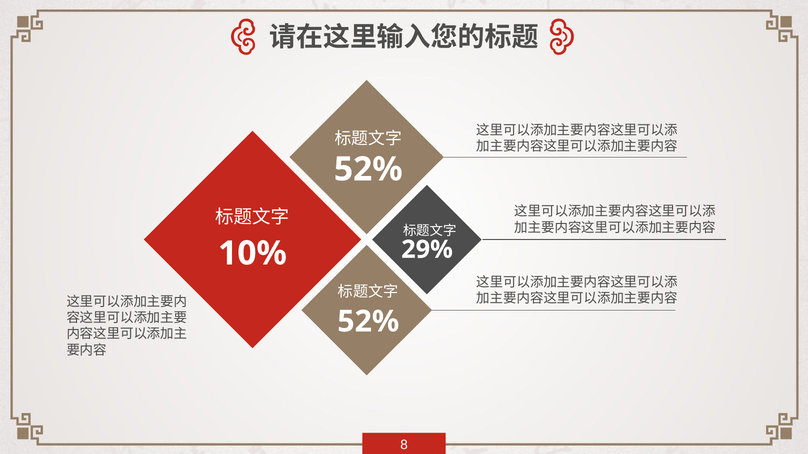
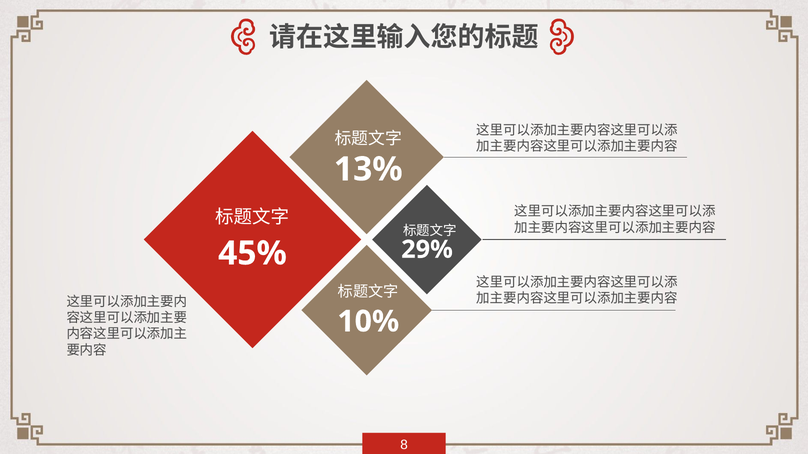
52% at (368, 169): 52% -> 13%
10%: 10% -> 45%
52% at (368, 322): 52% -> 10%
